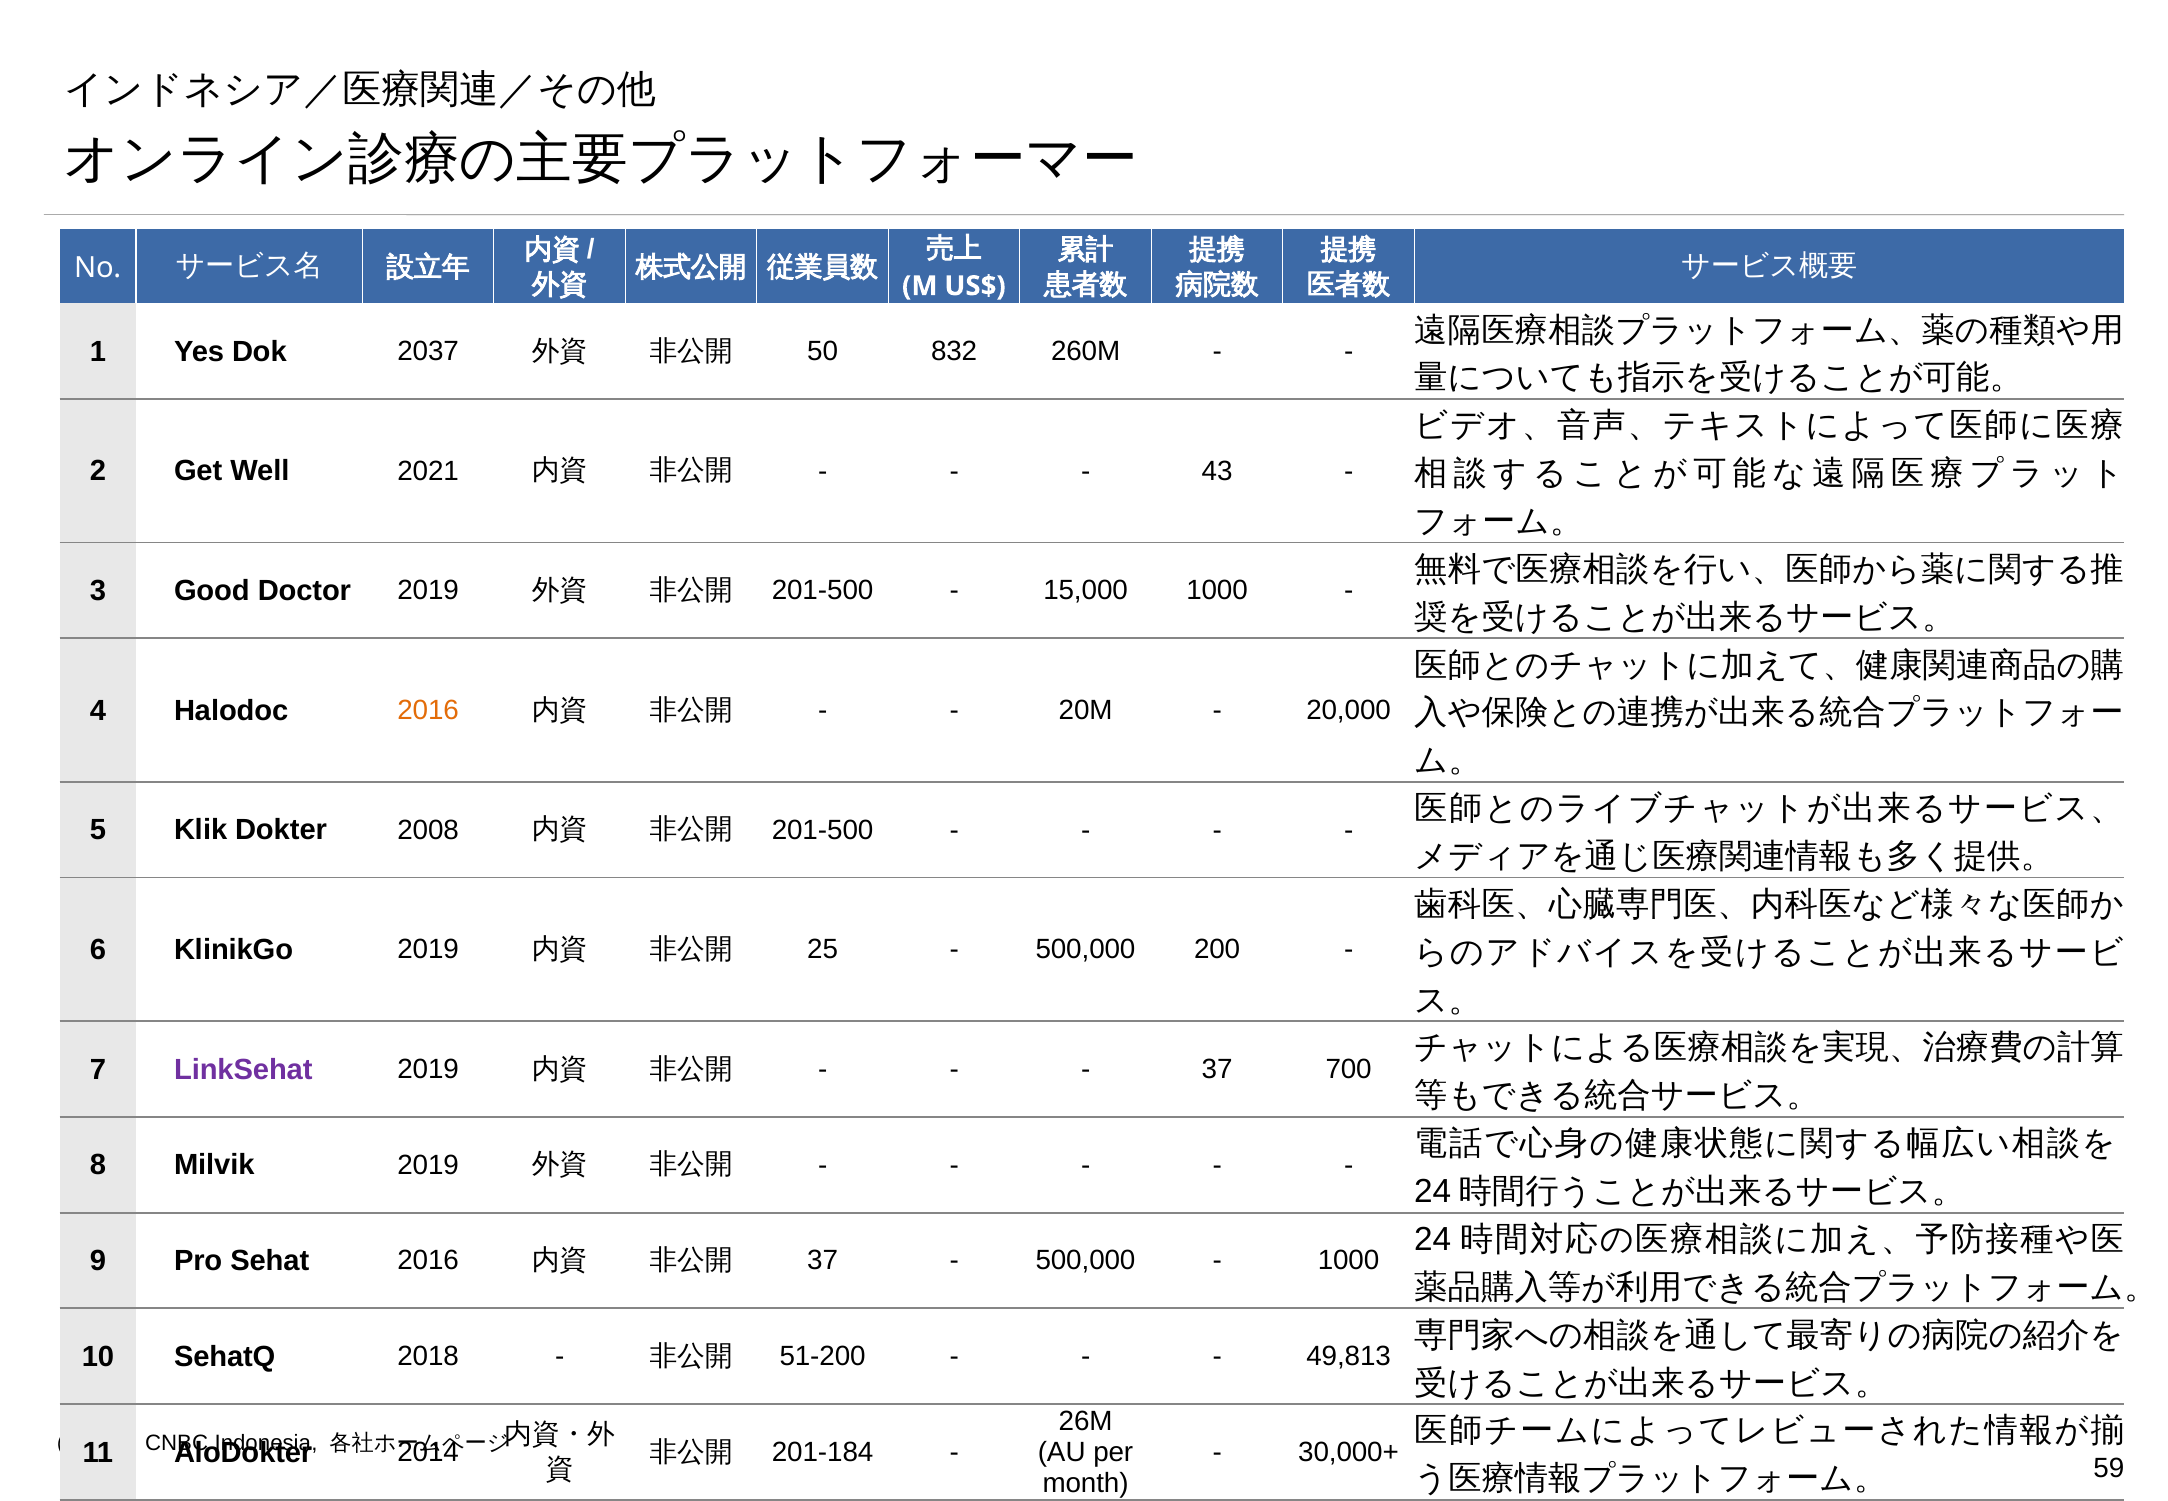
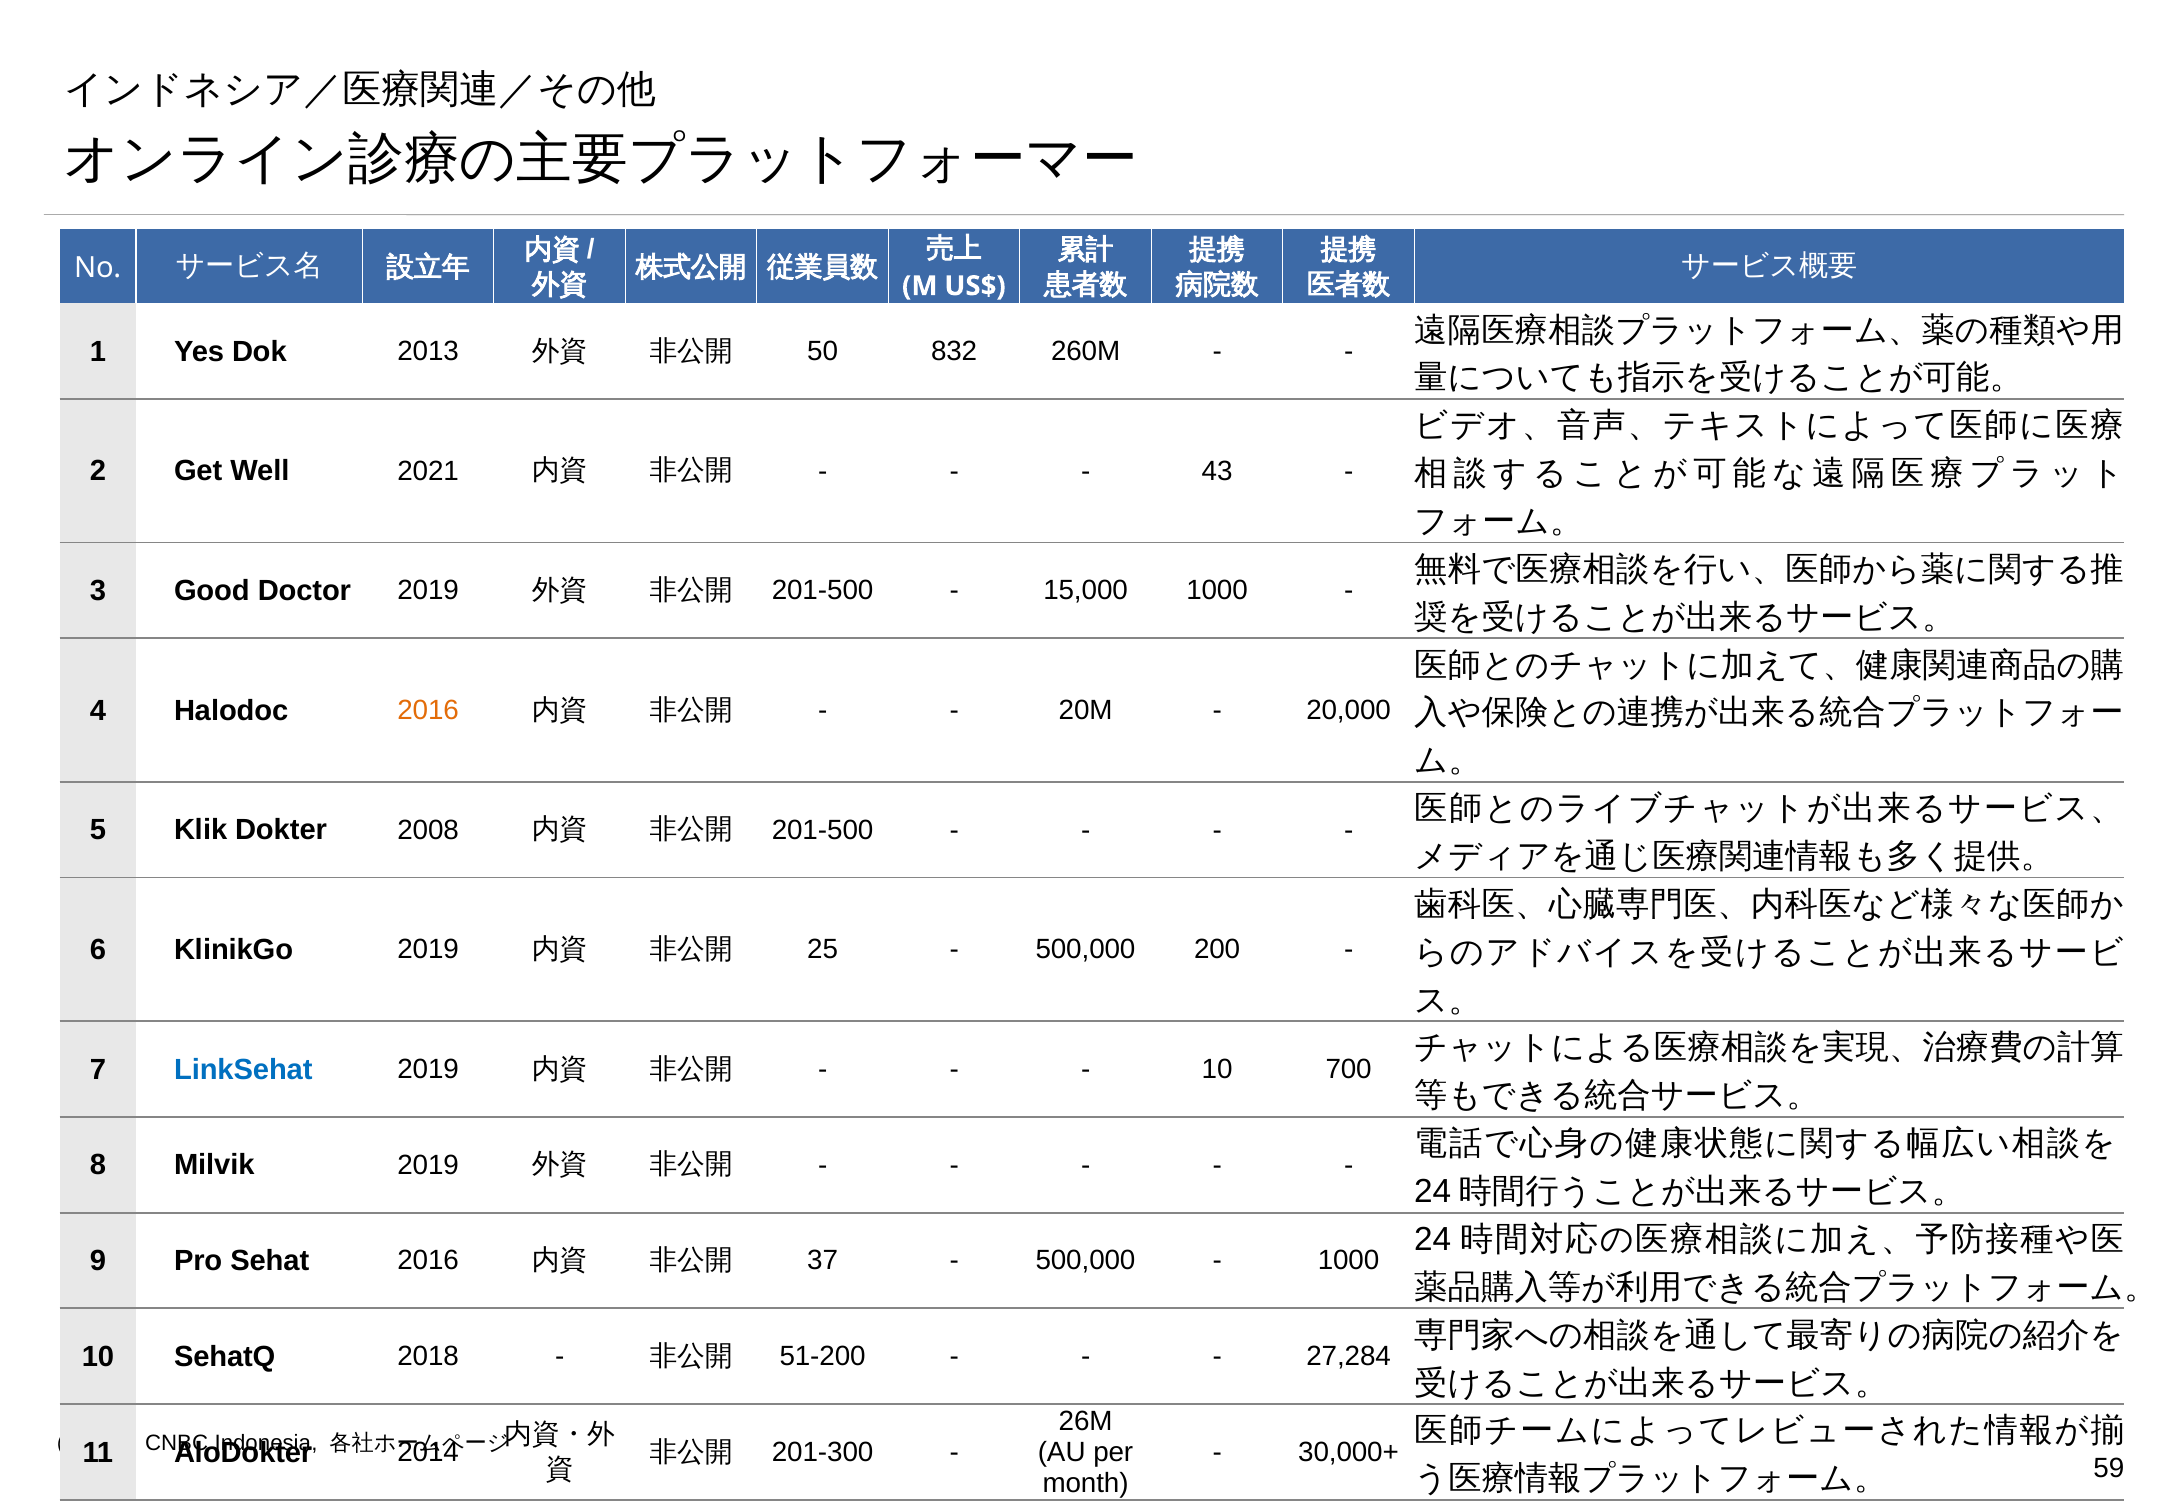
2037: 2037 -> 2013
LinkSehat colour: purple -> blue
37 at (1217, 1069): 37 -> 10
49,813: 49,813 -> 27,284
201-184: 201-184 -> 201-300
